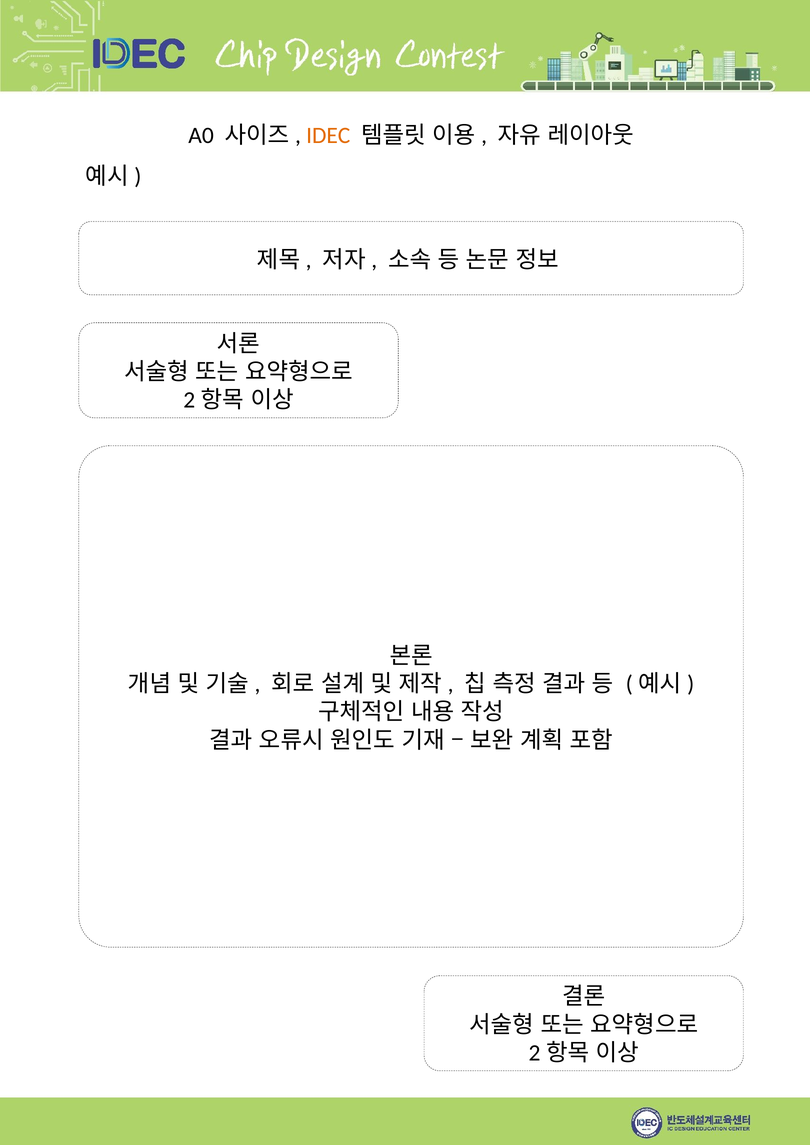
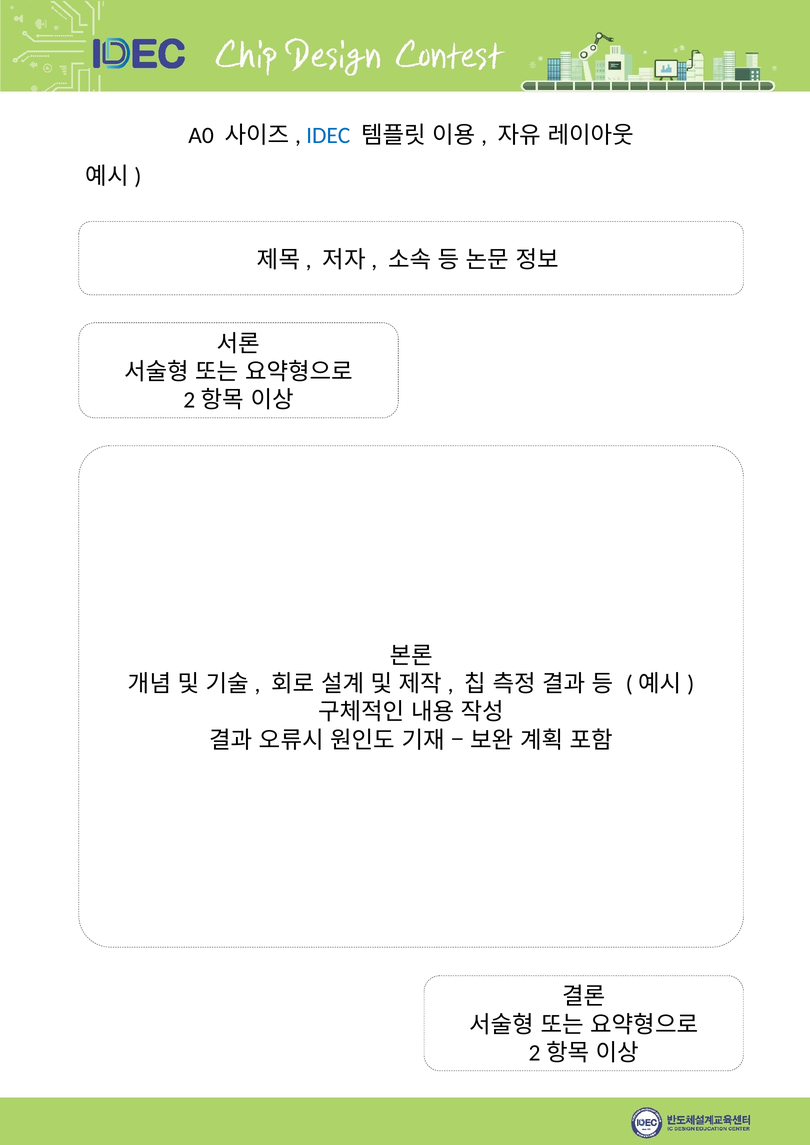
IDEC colour: orange -> blue
